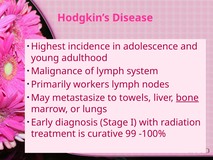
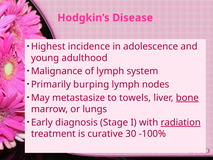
workers: workers -> burping
radiation underline: none -> present
99: 99 -> 30
